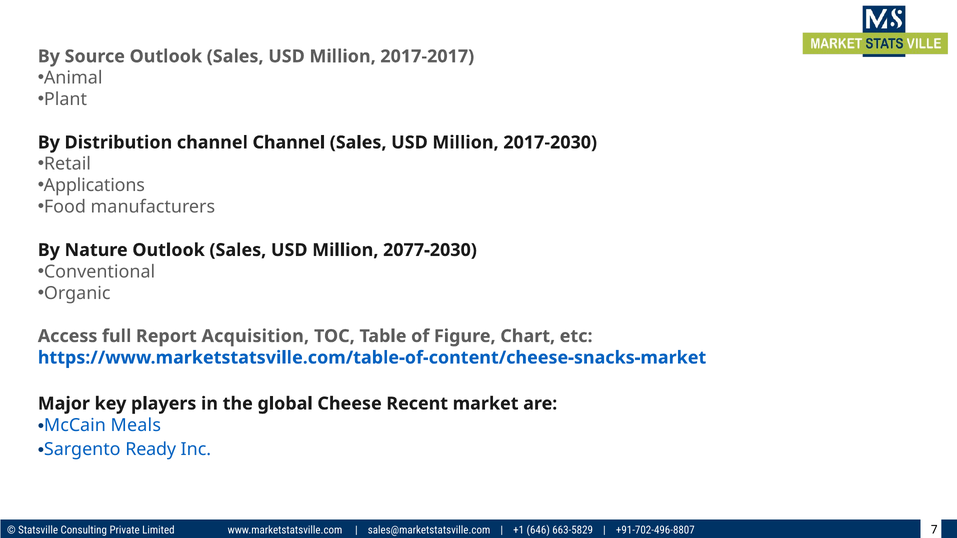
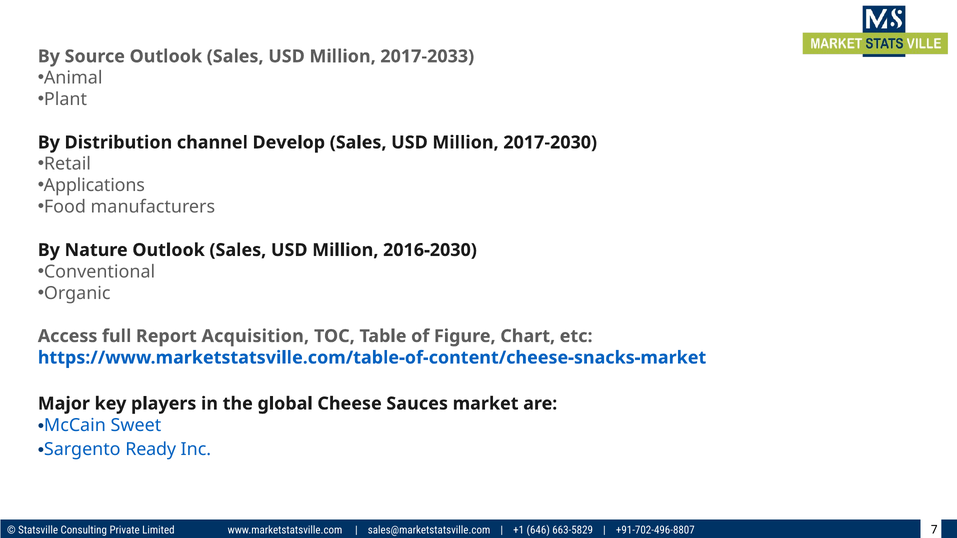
2017-2017: 2017-2017 -> 2017-2033
channel Channel: Channel -> Develop
2077-2030: 2077-2030 -> 2016-2030
Recent: Recent -> Sauces
Meals: Meals -> Sweet
